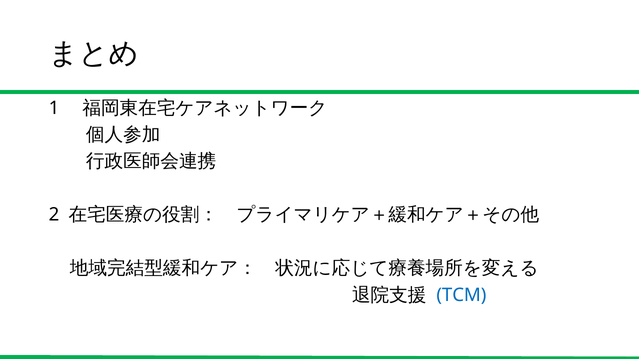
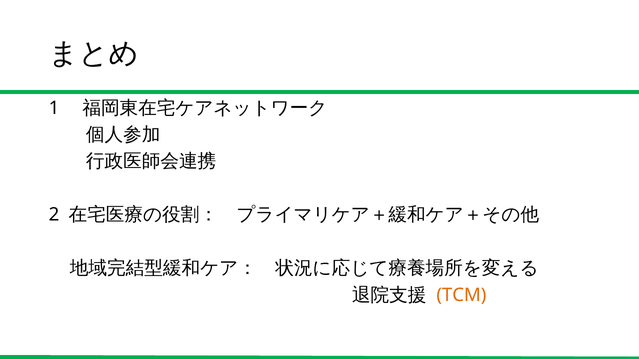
TCM colour: blue -> orange
